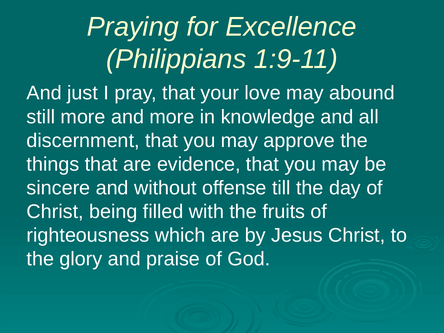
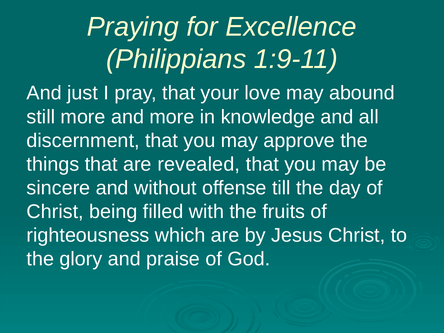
evidence: evidence -> revealed
